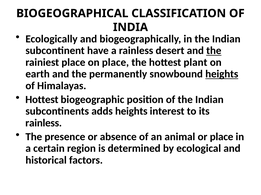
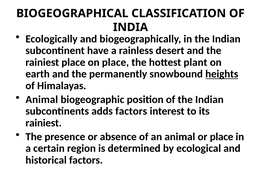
the at (214, 51) underline: present -> none
Hottest at (42, 100): Hottest -> Animal
adds heights: heights -> factors
rainless at (44, 123): rainless -> rainiest
